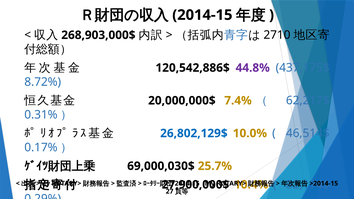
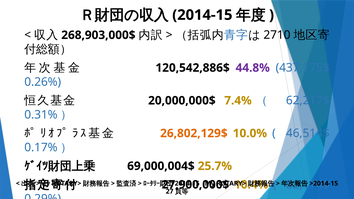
8.72%: 8.72% -> 0.26%
26,802,129$ colour: blue -> orange
69,000,030$: 69,000,030$ -> 69,000,004$
